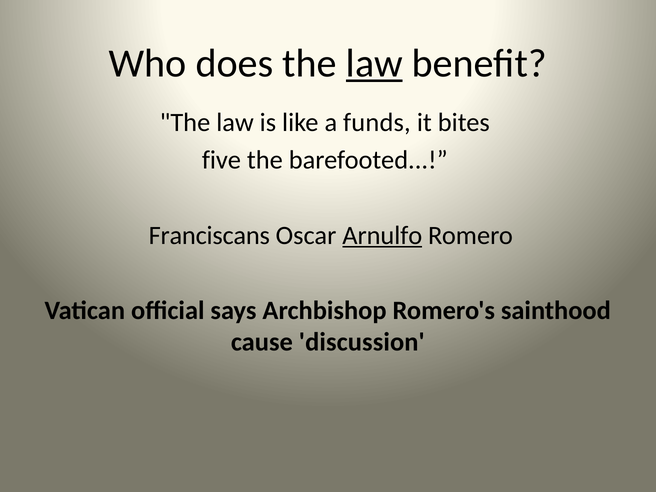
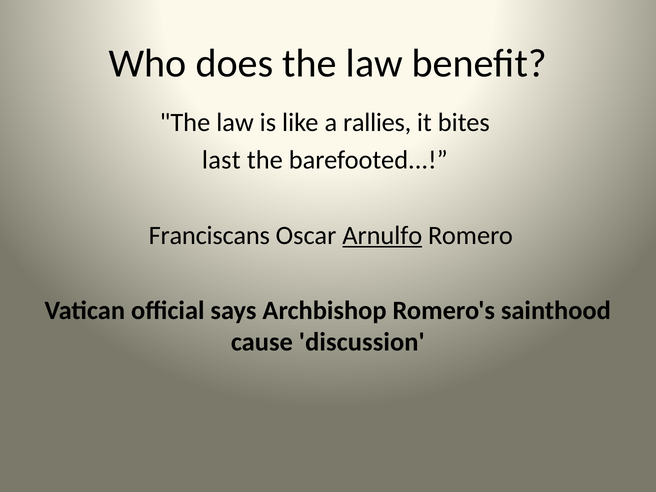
law at (374, 64) underline: present -> none
funds: funds -> rallies
five: five -> last
